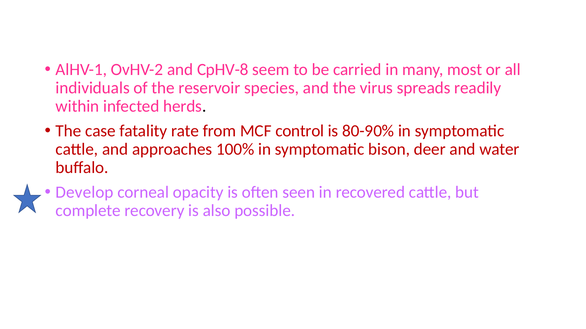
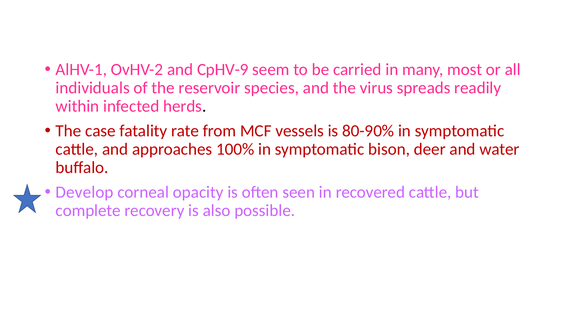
CpHV-8: CpHV-8 -> CpHV-9
control: control -> vessels
